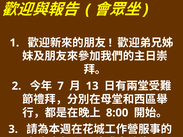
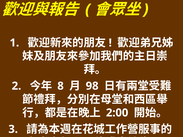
7 at (61, 86): 7 -> 8
13: 13 -> 98
8:00: 8:00 -> 2:00
